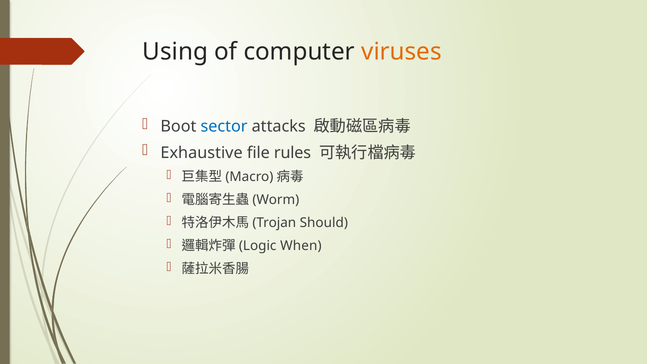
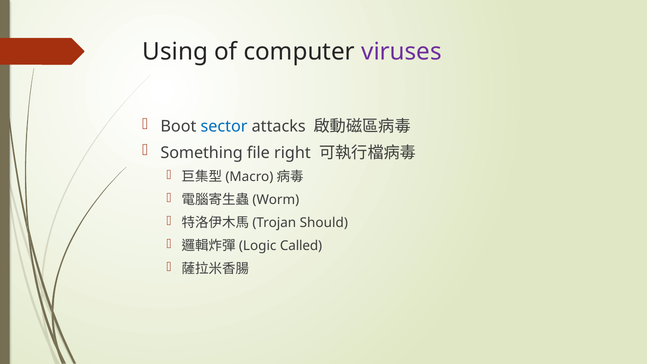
viruses colour: orange -> purple
Exhaustive: Exhaustive -> Something
rules: rules -> right
When: When -> Called
